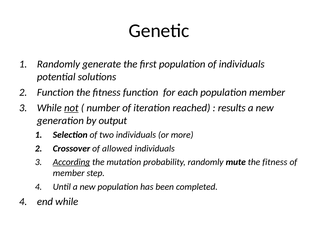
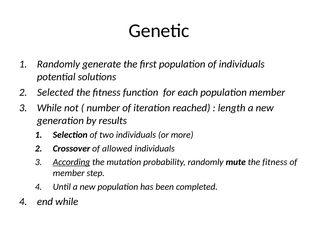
Function at (55, 93): Function -> Selected
not underline: present -> none
results: results -> length
output: output -> results
